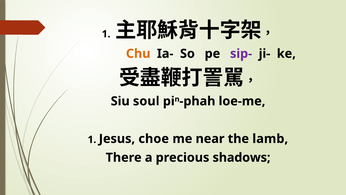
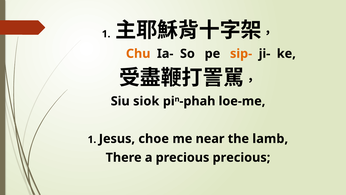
sip- colour: purple -> orange
soul: soul -> siok
precious shadows: shadows -> precious
